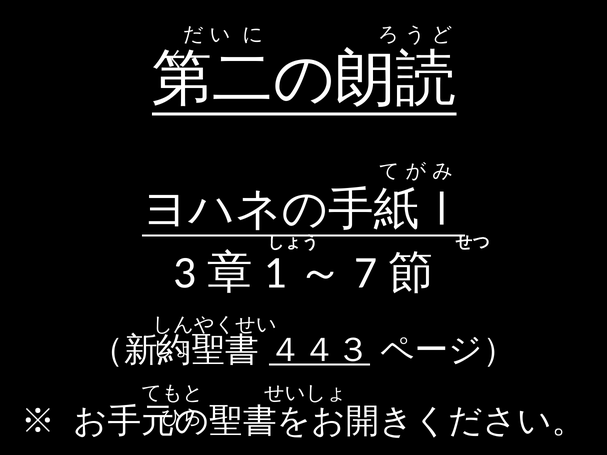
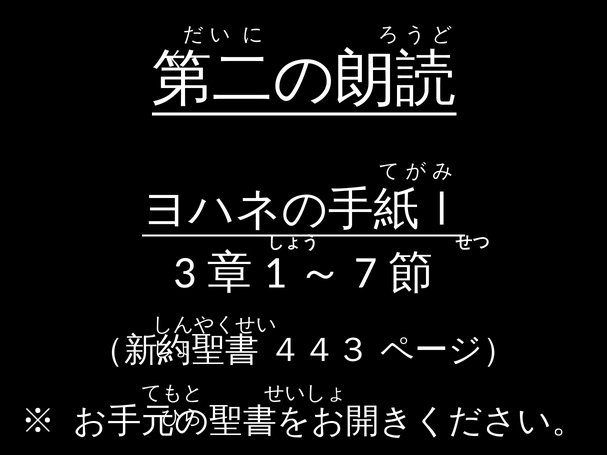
４４３ underline: present -> none
